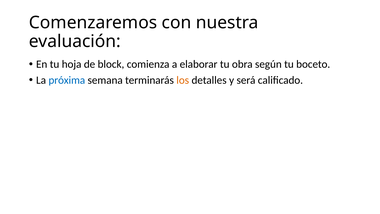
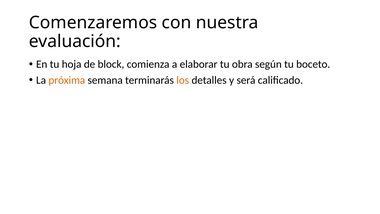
próxima colour: blue -> orange
